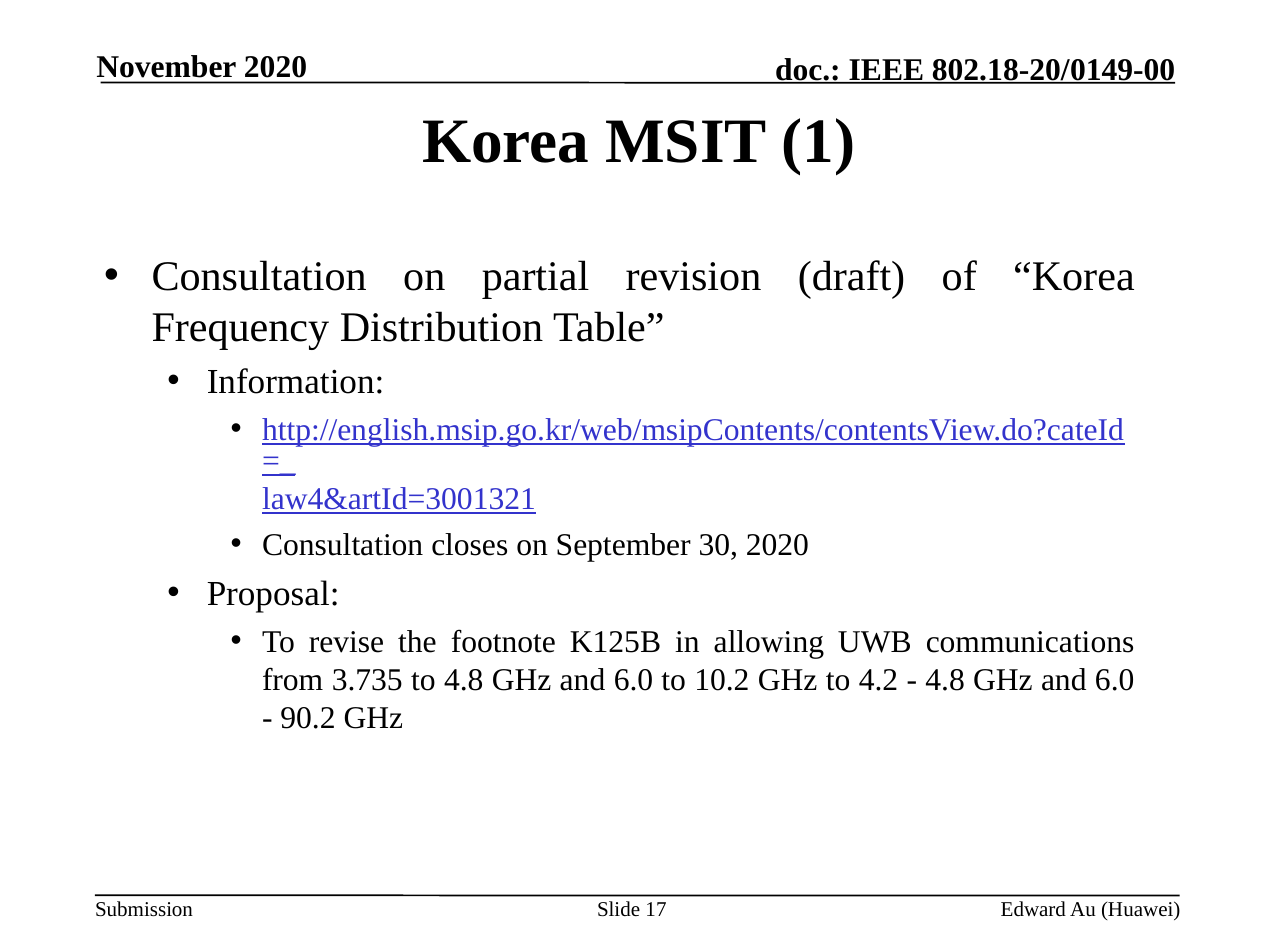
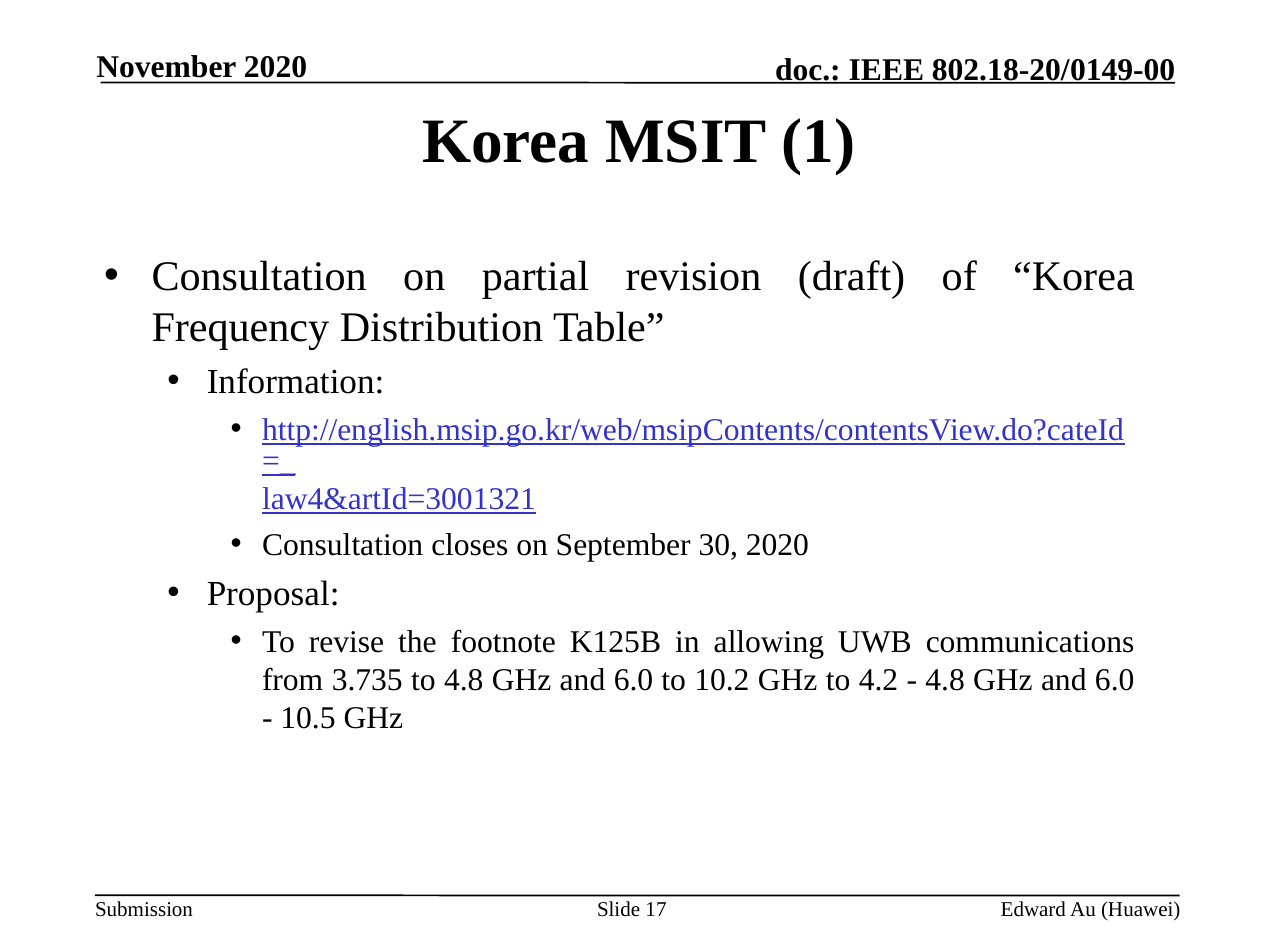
90.2: 90.2 -> 10.5
